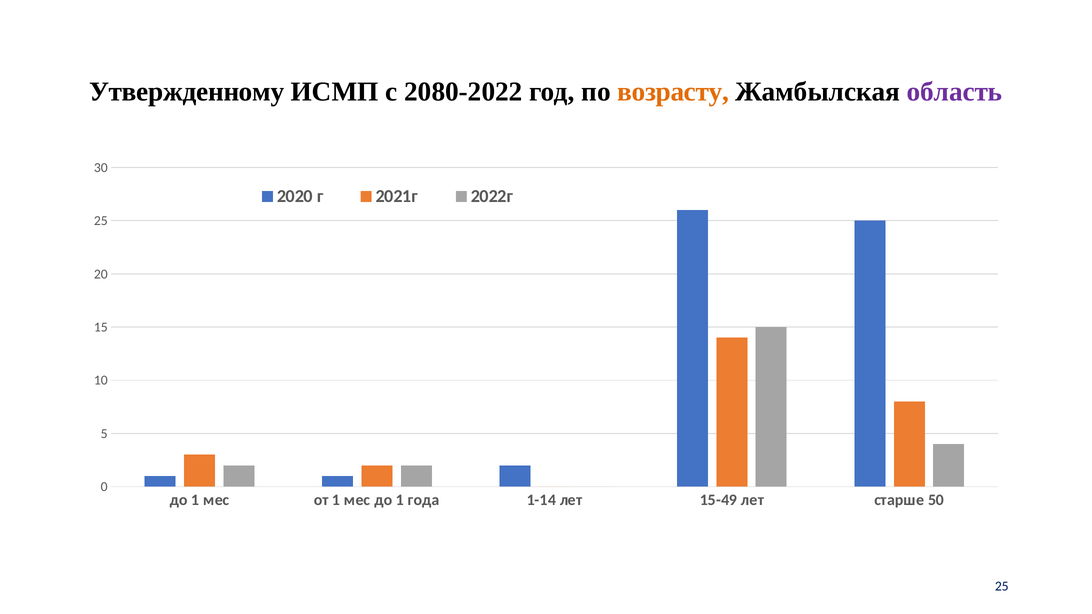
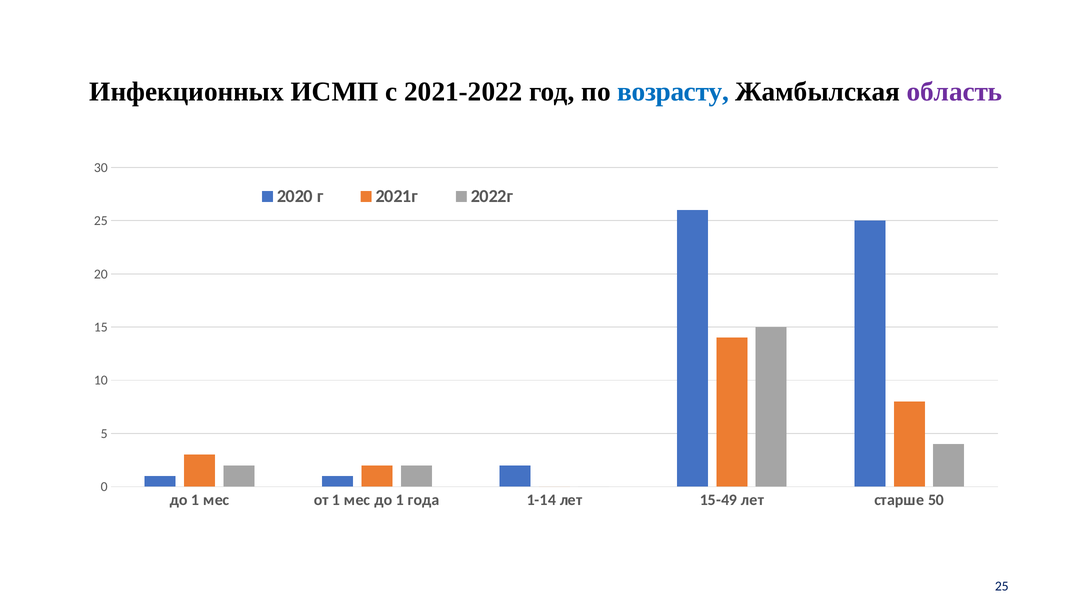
Утвержденному: Утвержденному -> Инфекционных
2080-2022: 2080-2022 -> 2021-2022
возрасту colour: orange -> blue
